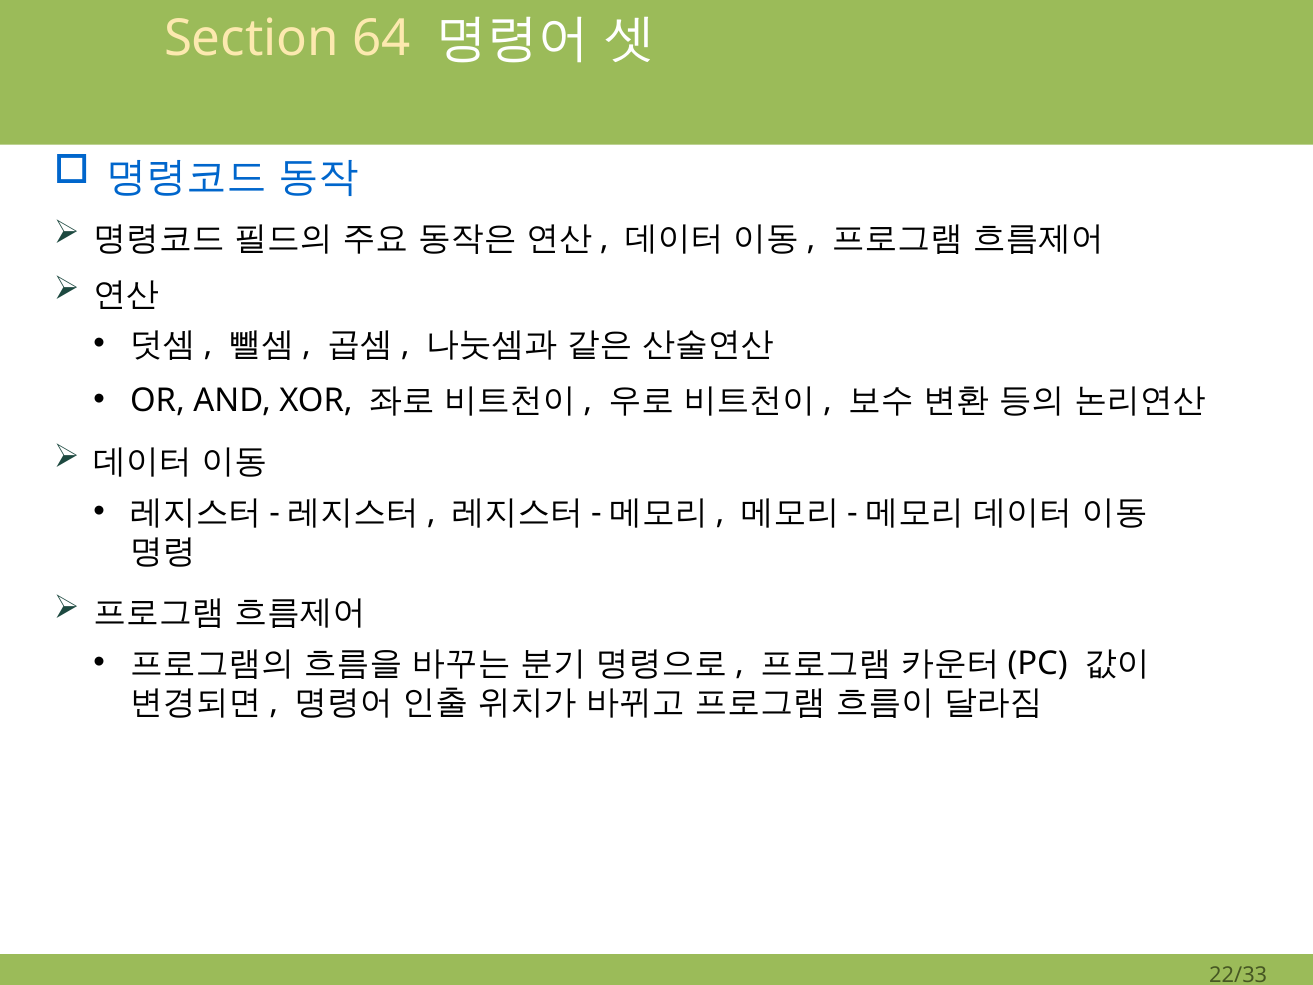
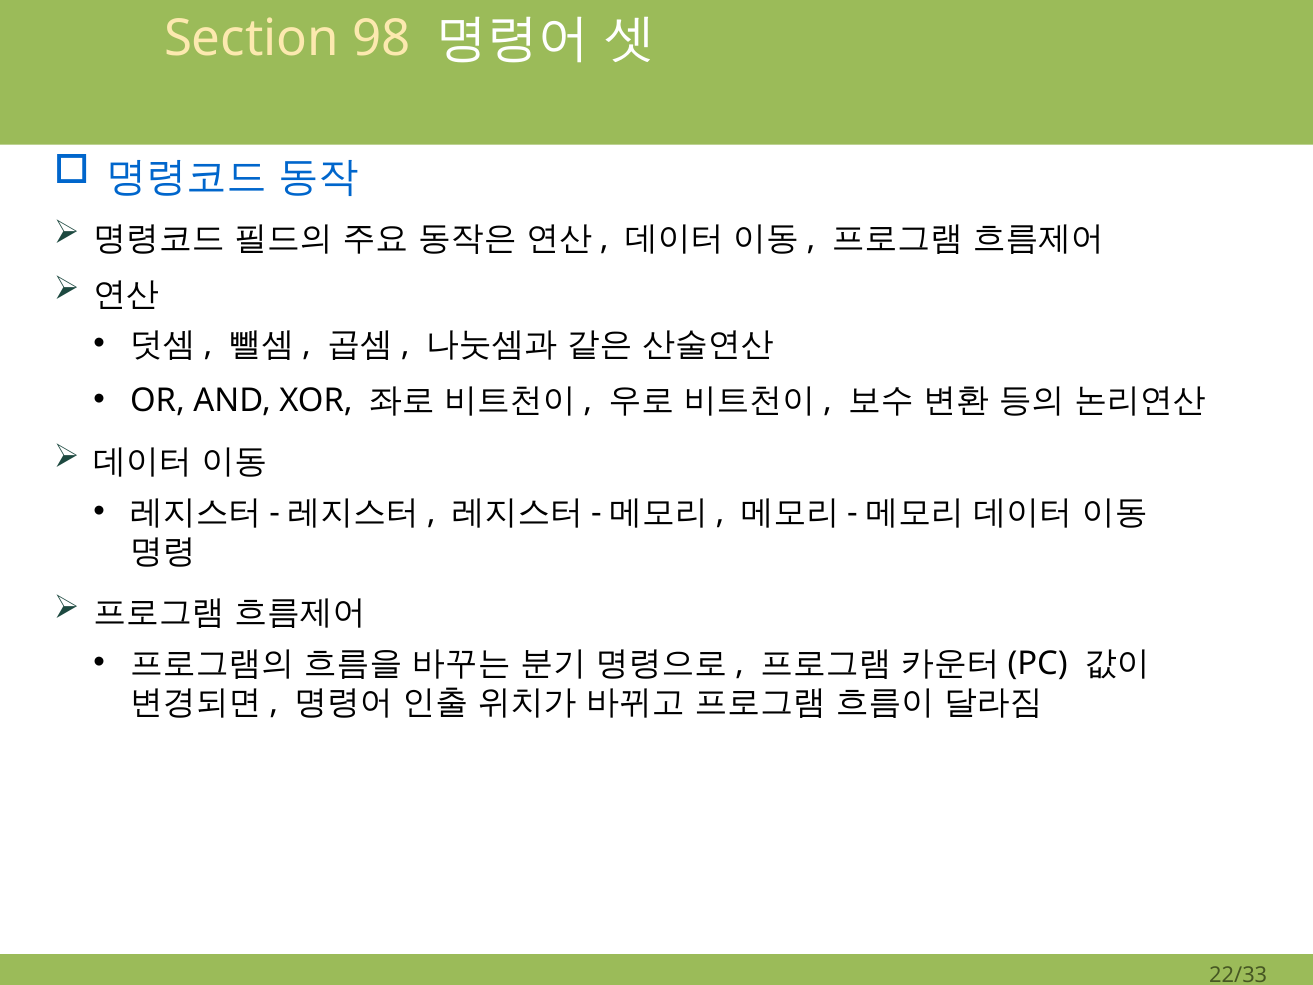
64: 64 -> 98
